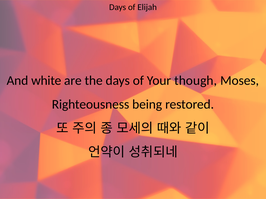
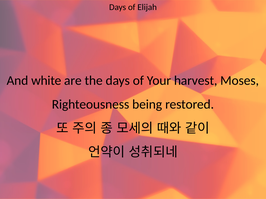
though: though -> harvest
